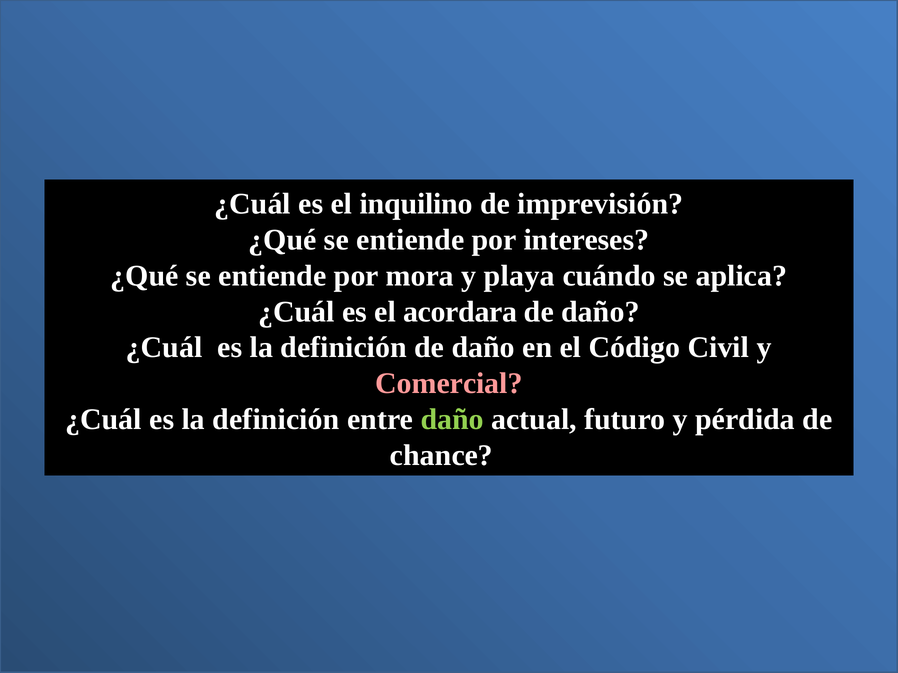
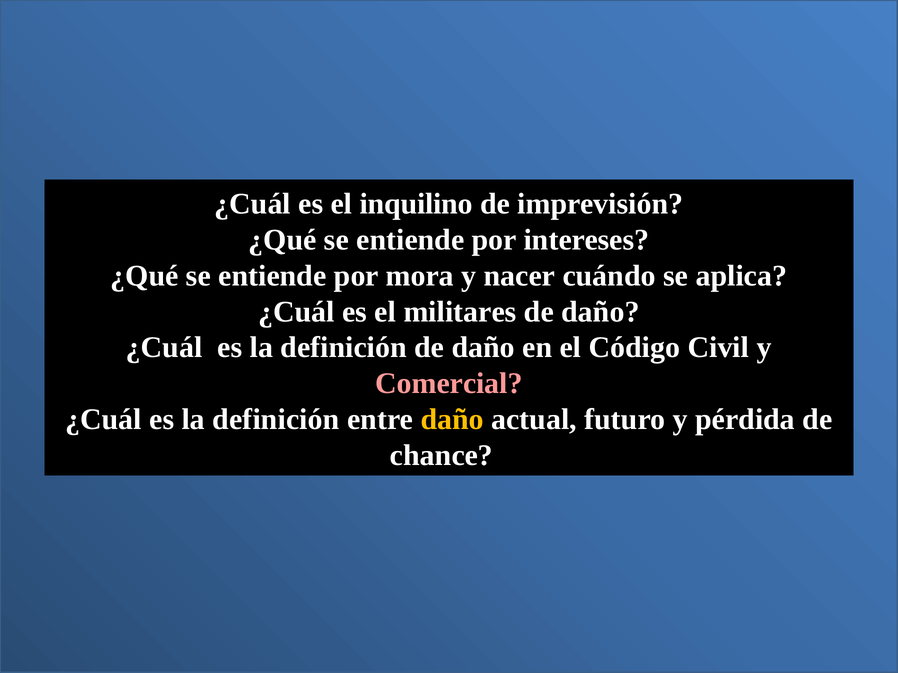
playa: playa -> nacer
acordara: acordara -> militares
daño at (452, 420) colour: light green -> yellow
